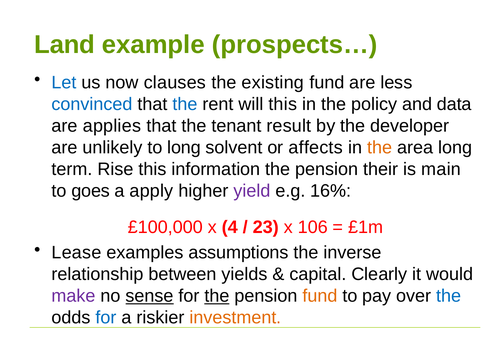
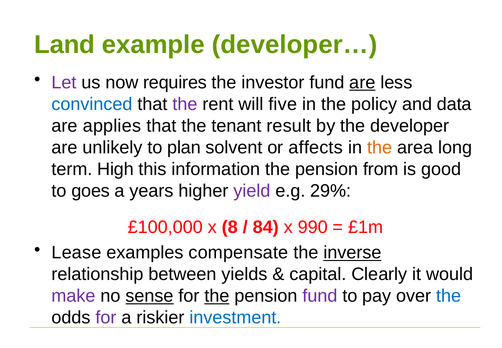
prospects…: prospects… -> developer…
Let colour: blue -> purple
clauses: clauses -> requires
existing: existing -> investor
are at (362, 82) underline: none -> present
the at (185, 104) colour: blue -> purple
will this: this -> five
to long: long -> plan
Rise: Rise -> High
their: their -> from
main: main -> good
apply: apply -> years
16%: 16% -> 29%
4: 4 -> 8
23: 23 -> 84
106: 106 -> 990
assumptions: assumptions -> compensate
inverse underline: none -> present
fund at (320, 296) colour: orange -> purple
for at (106, 317) colour: blue -> purple
investment colour: orange -> blue
